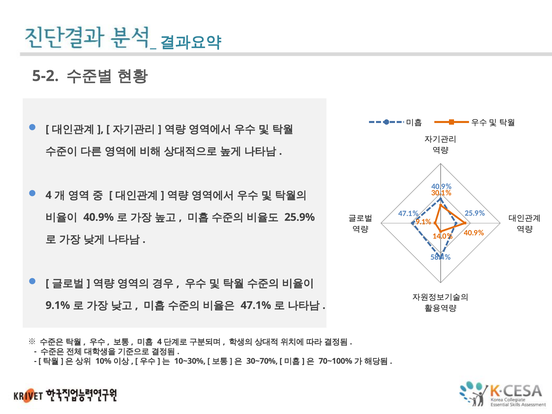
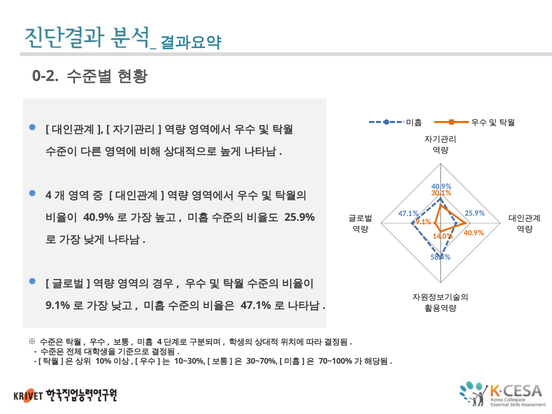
5-2: 5-2 -> 0-2
